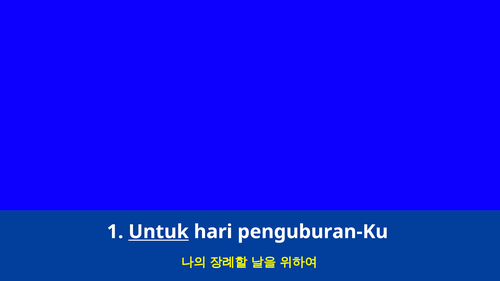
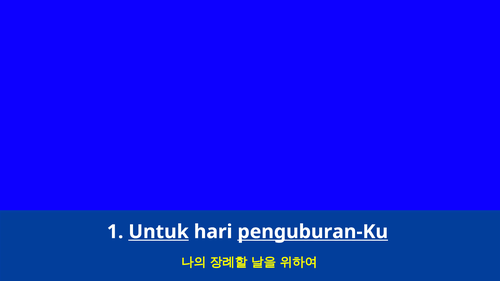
penguburan-Ku underline: none -> present
